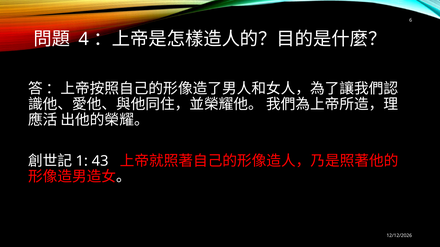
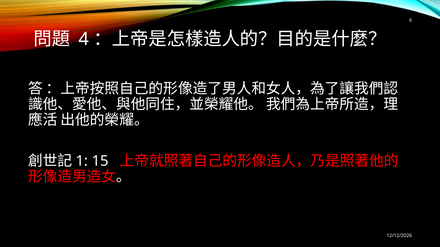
43: 43 -> 15
